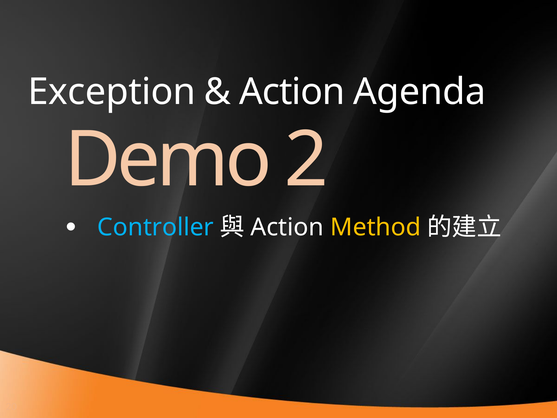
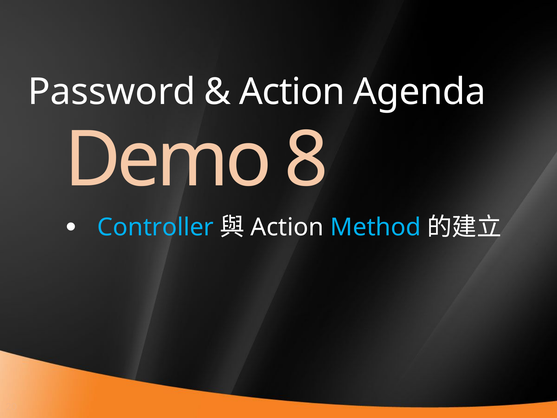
Exception: Exception -> Password
2: 2 -> 8
Method colour: yellow -> light blue
